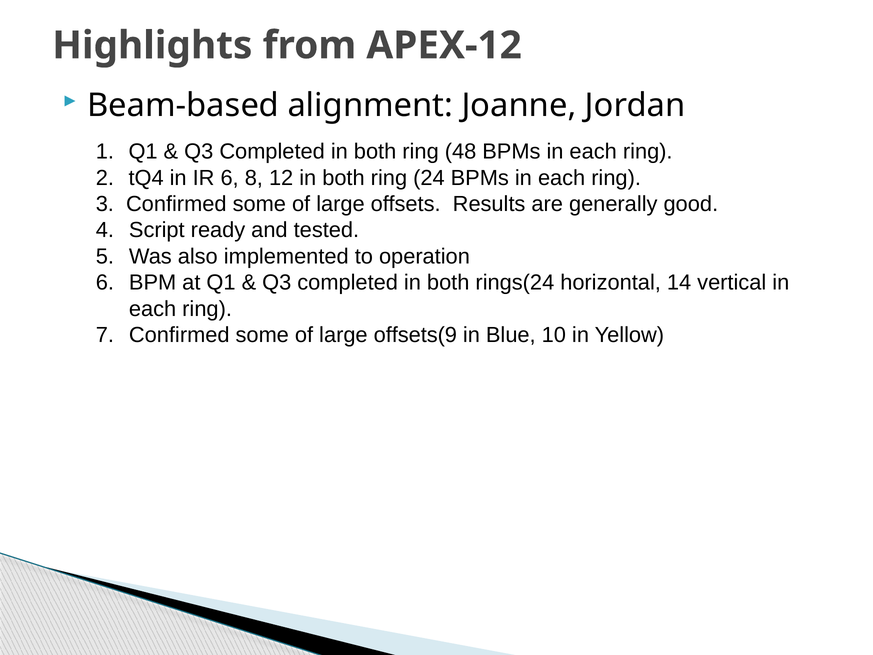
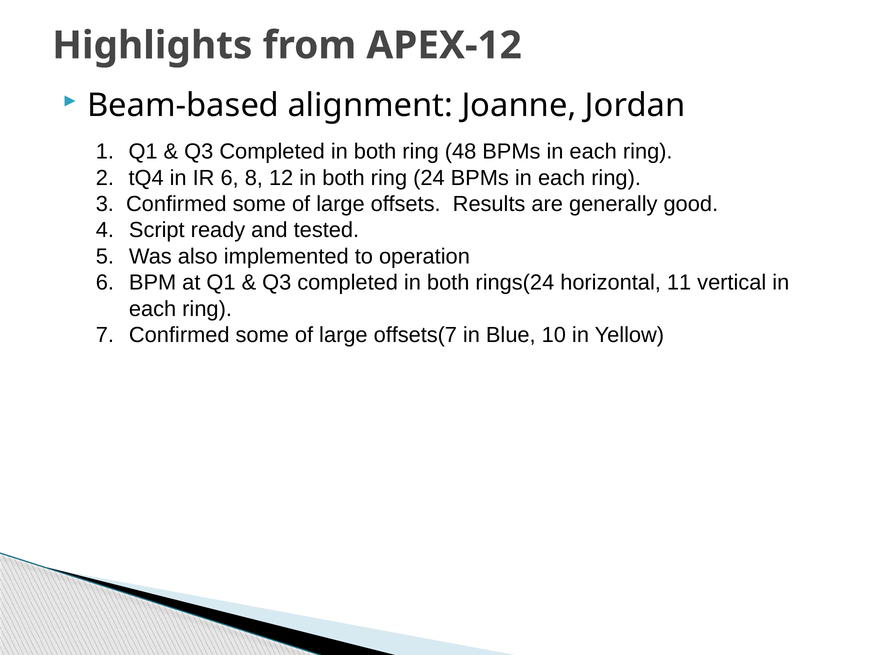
14: 14 -> 11
offsets(9: offsets(9 -> offsets(7
